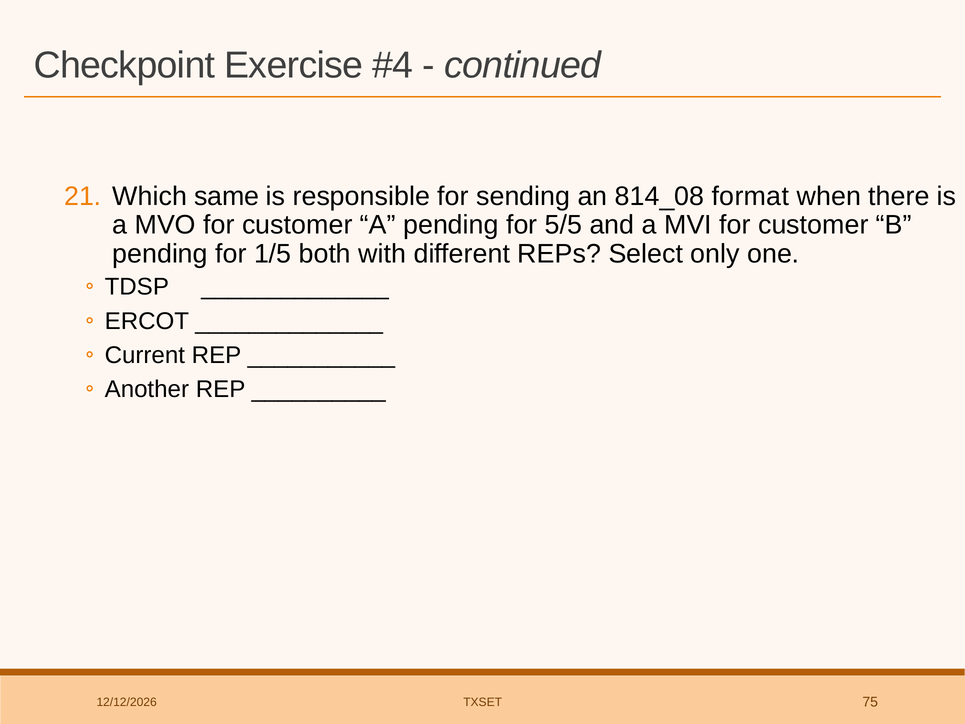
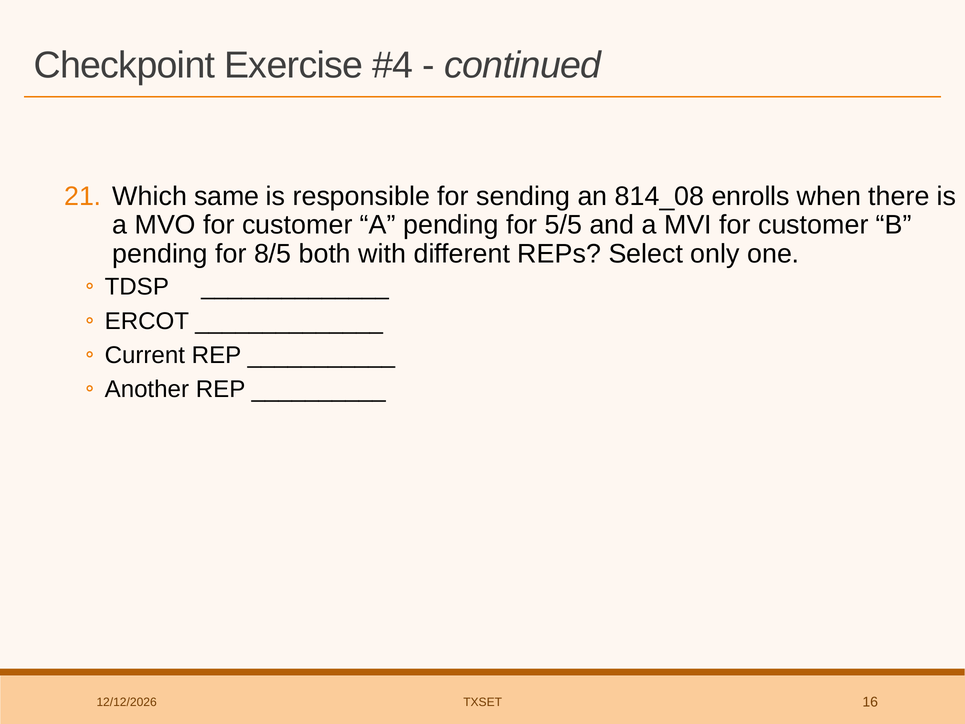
format: format -> enrolls
1/5: 1/5 -> 8/5
75: 75 -> 16
